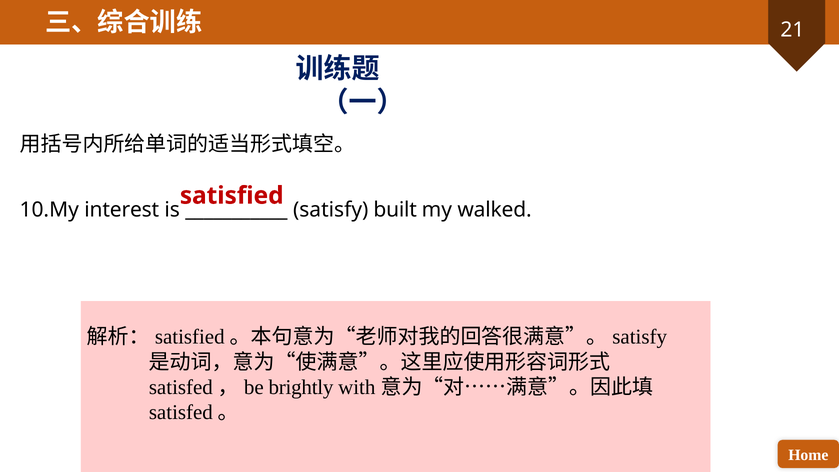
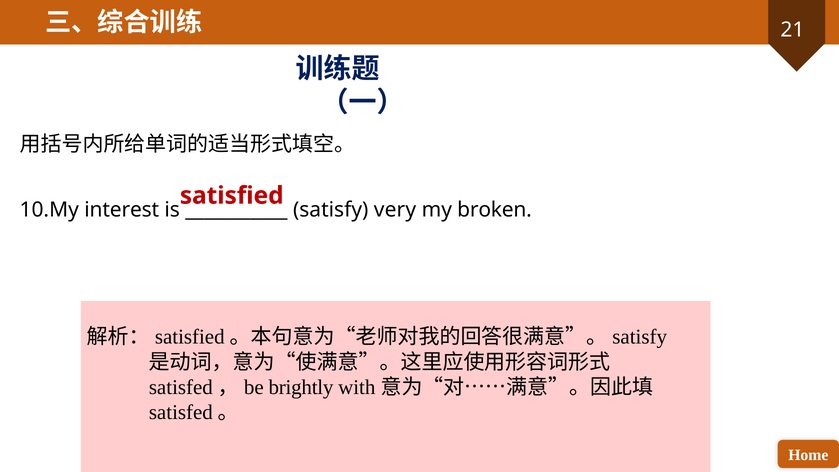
built: built -> very
walked: walked -> broken
